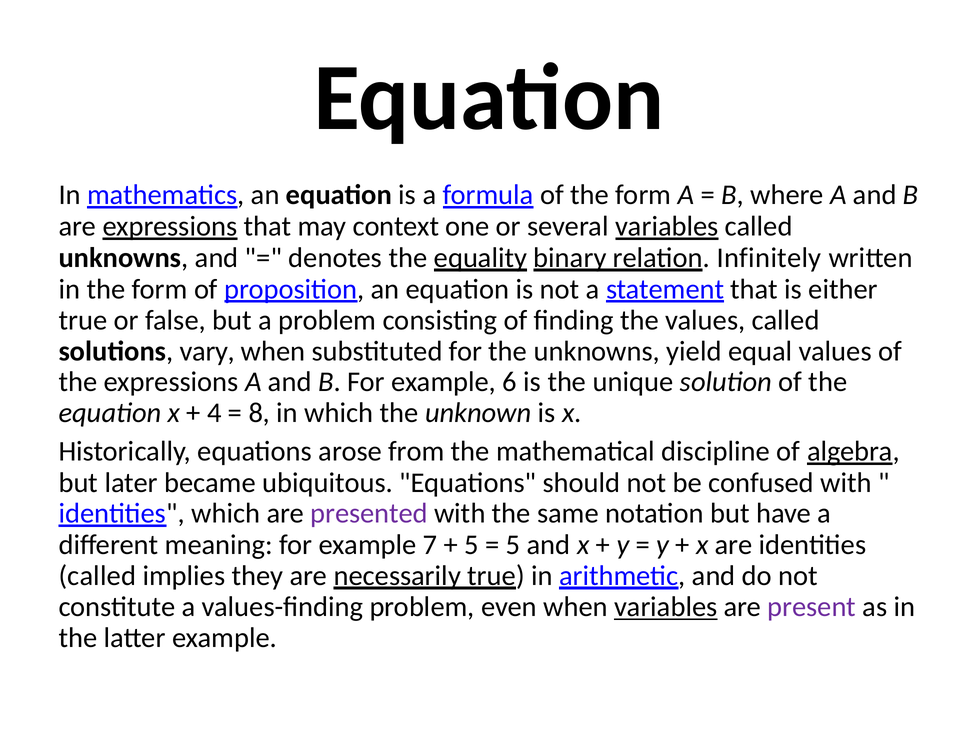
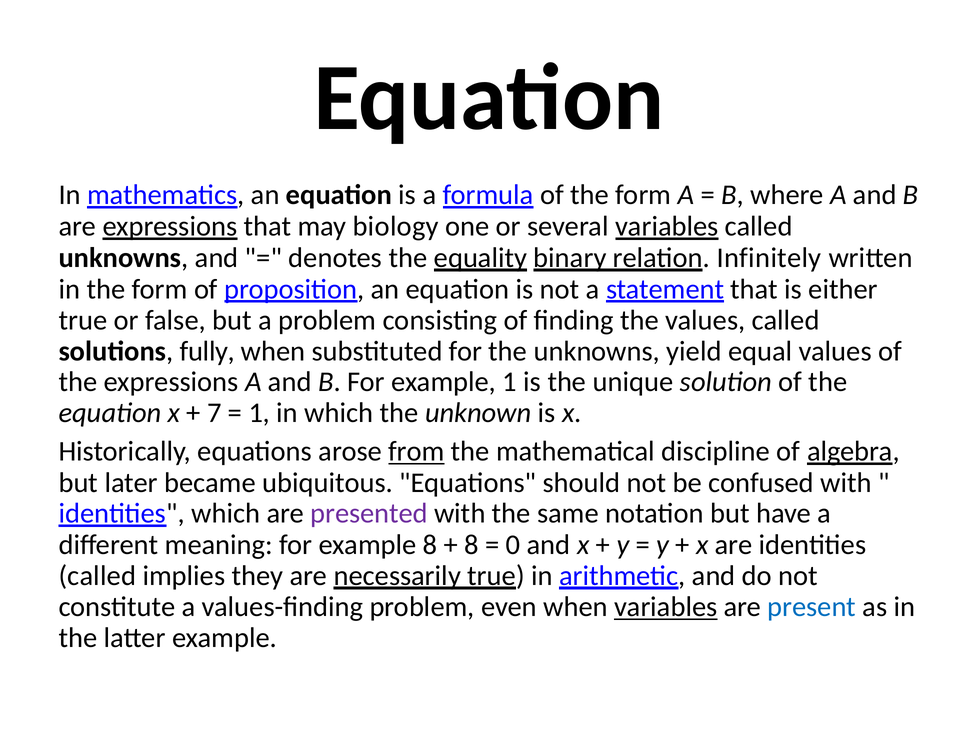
context: context -> biology
vary: vary -> fully
example 6: 6 -> 1
4: 4 -> 7
8 at (259, 413): 8 -> 1
from underline: none -> present
example 7: 7 -> 8
5 at (472, 545): 5 -> 8
5 at (513, 545): 5 -> 0
present colour: purple -> blue
